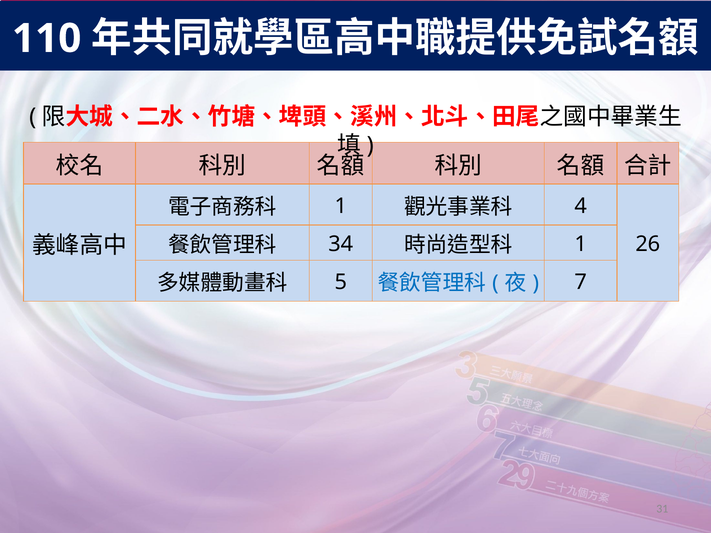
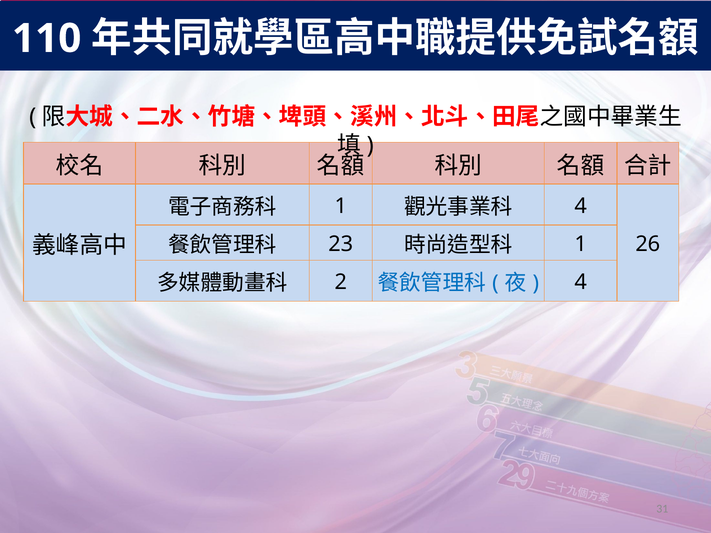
34: 34 -> 23
5: 5 -> 2
7 at (581, 282): 7 -> 4
